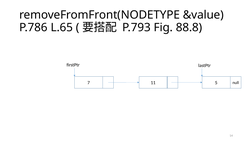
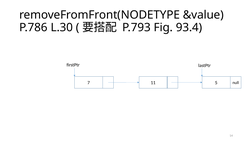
L.65: L.65 -> L.30
88.8: 88.8 -> 93.4
